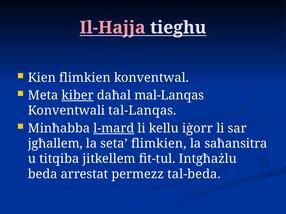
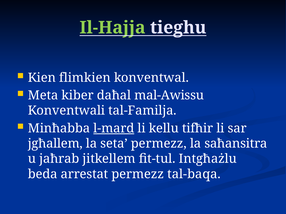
Il-Hajja colour: pink -> light green
kiber underline: present -> none
mal-Lanqas: mal-Lanqas -> mal-Awissu
tal-Lanqas: tal-Lanqas -> tal-Familja
iġorr: iġorr -> tifħir
seta flimkien: flimkien -> permezz
titqiba: titqiba -> jaħrab
tal-beda: tal-beda -> tal-baqa
